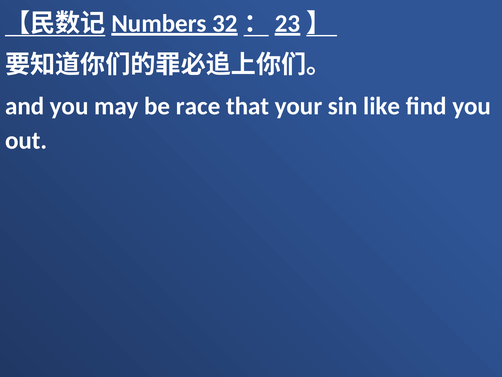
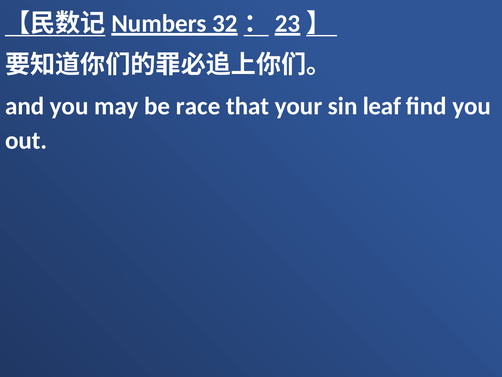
like: like -> leaf
